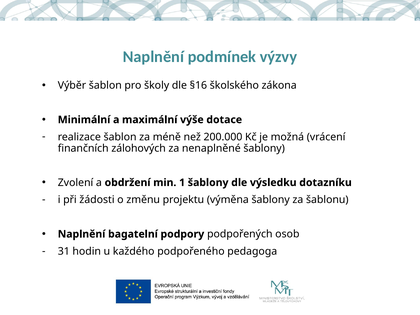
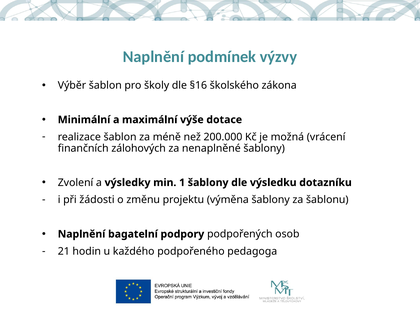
obdržení: obdržení -> výsledky
31: 31 -> 21
